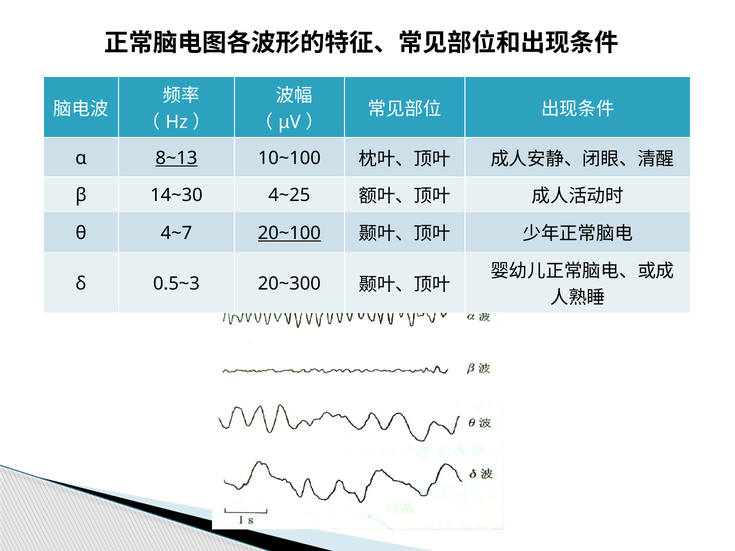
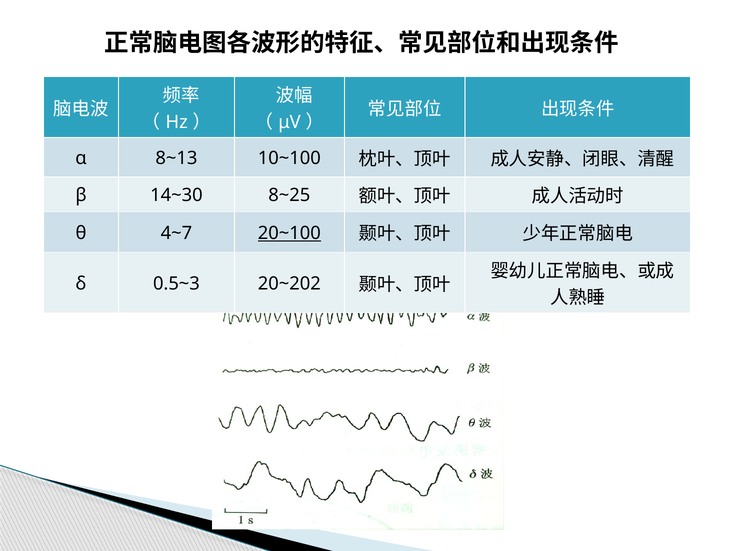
8~13 underline: present -> none
4~25: 4~25 -> 8~25
20~300: 20~300 -> 20~202
